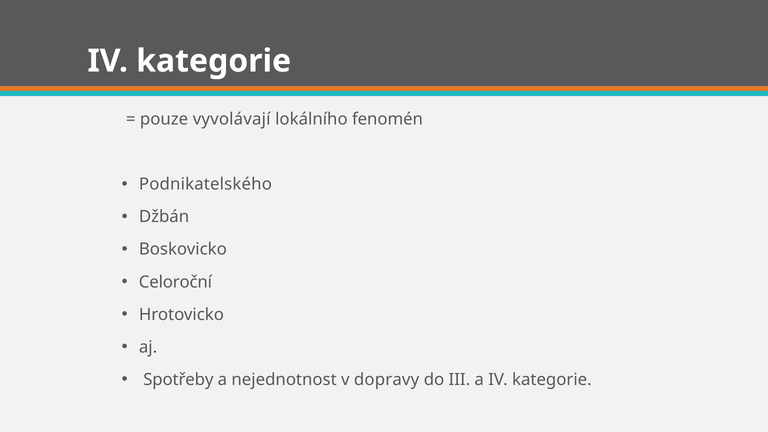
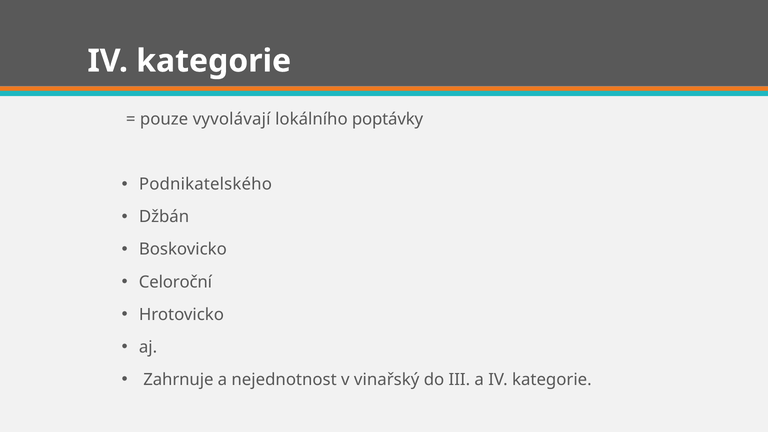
fenomén: fenomén -> poptávky
Spotřeby: Spotřeby -> Zahrnuje
dopravy: dopravy -> vinařský
